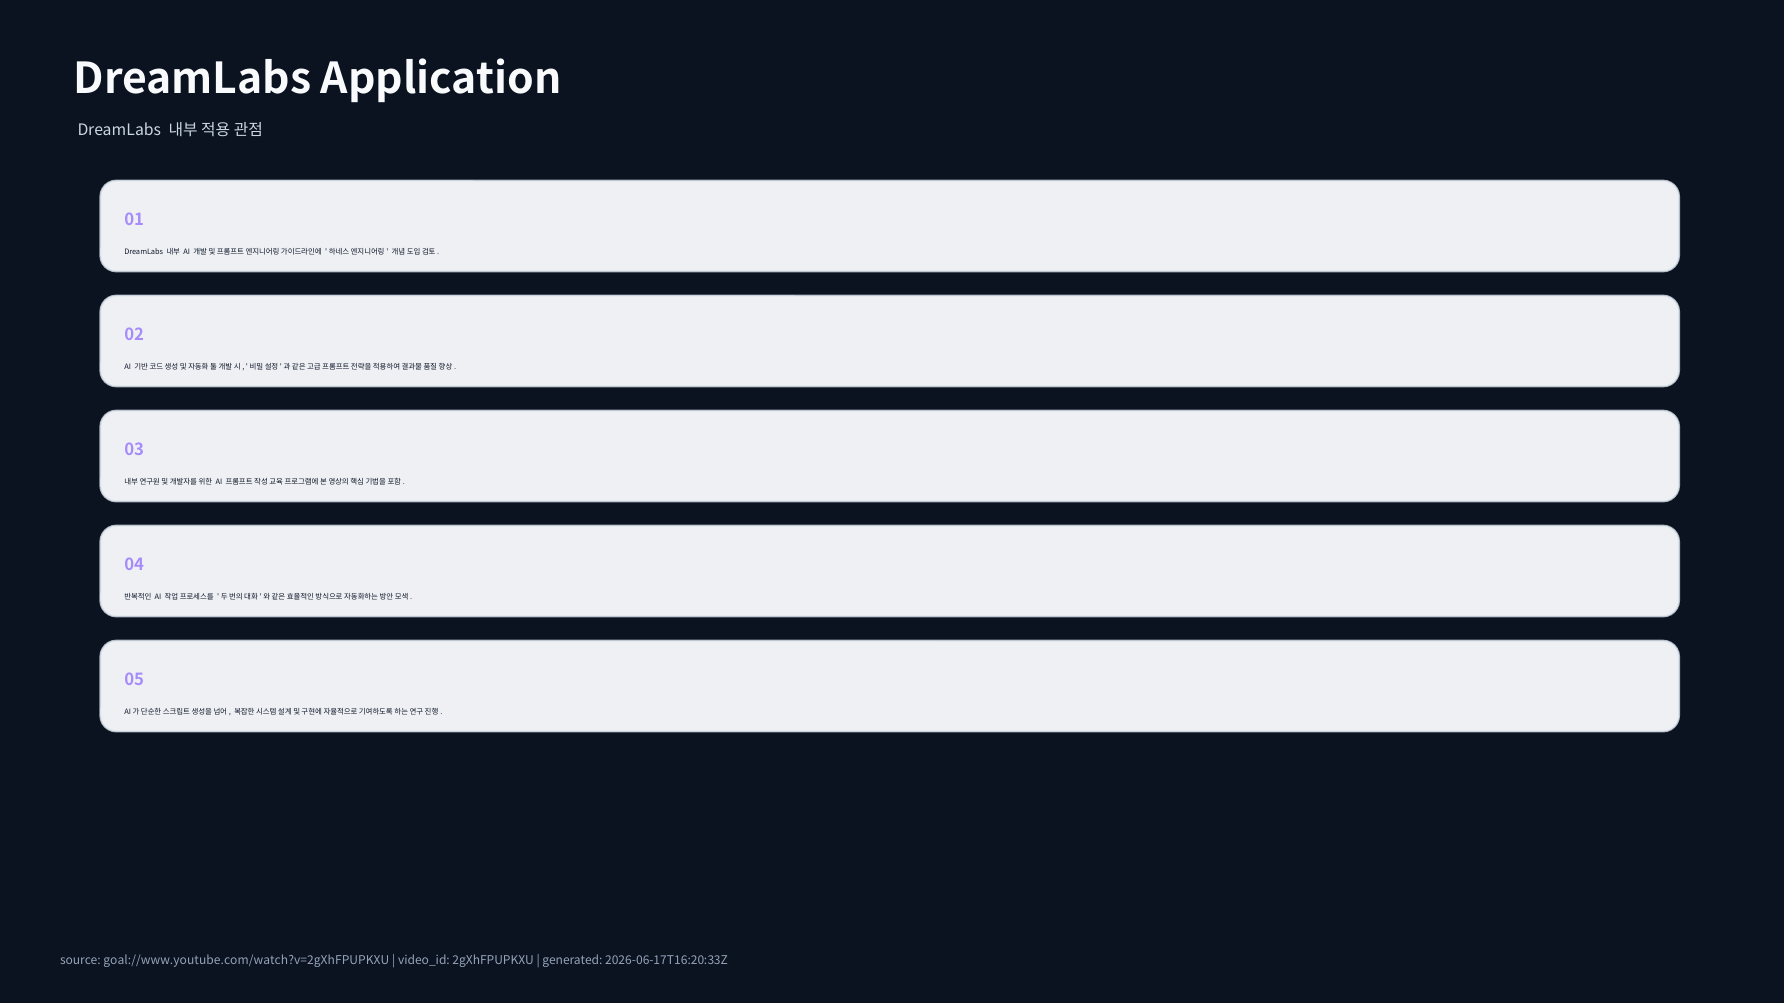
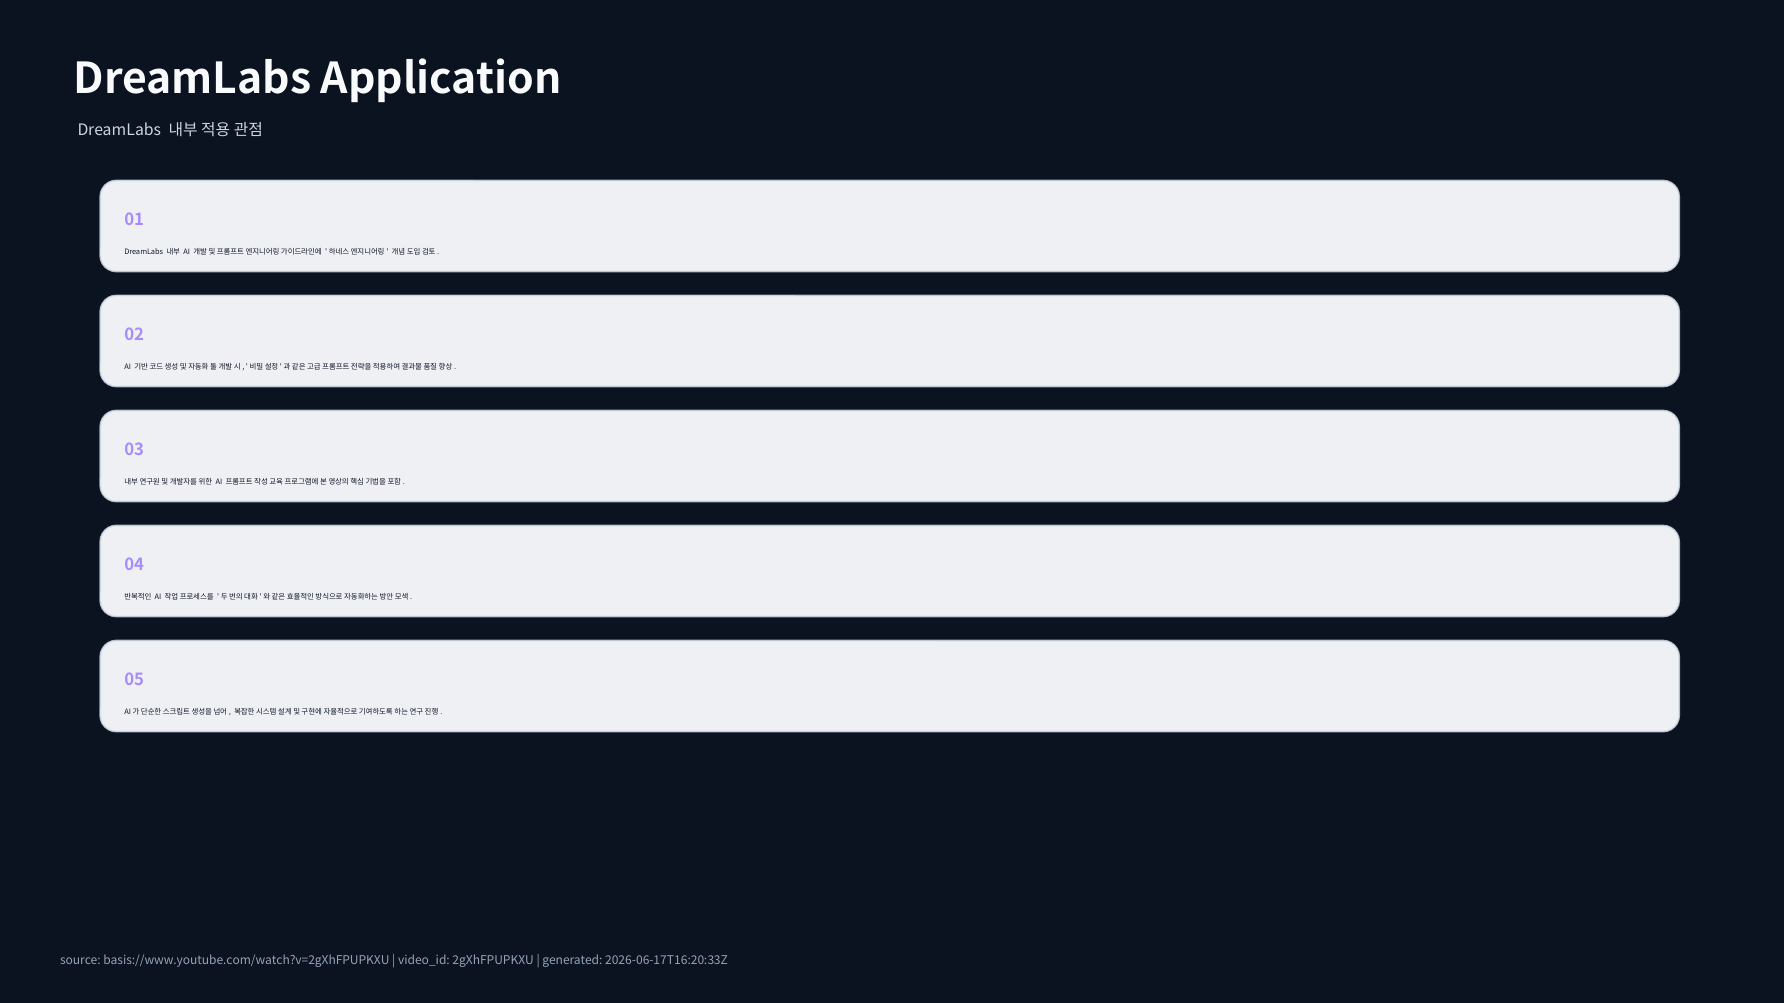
goal://www.youtube.com/watch?v=2gXhFPUPKXU: goal://www.youtube.com/watch?v=2gXhFPUPKXU -> basis://www.youtube.com/watch?v=2gXhFPUPKXU
